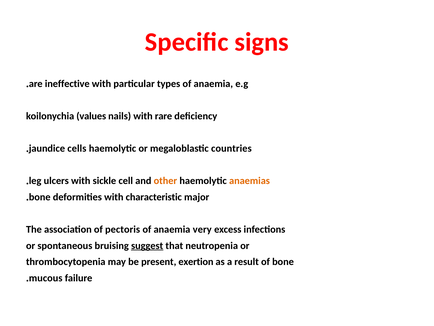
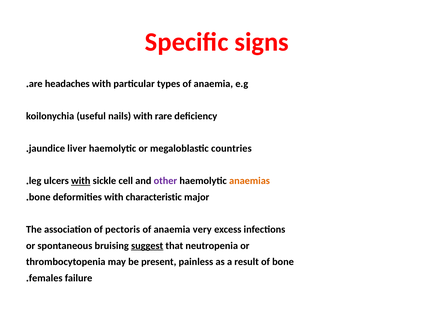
ineffective: ineffective -> headaches
values: values -> useful
cells: cells -> liver
with at (81, 181) underline: none -> present
other colour: orange -> purple
exertion: exertion -> painless
mucous: mucous -> females
